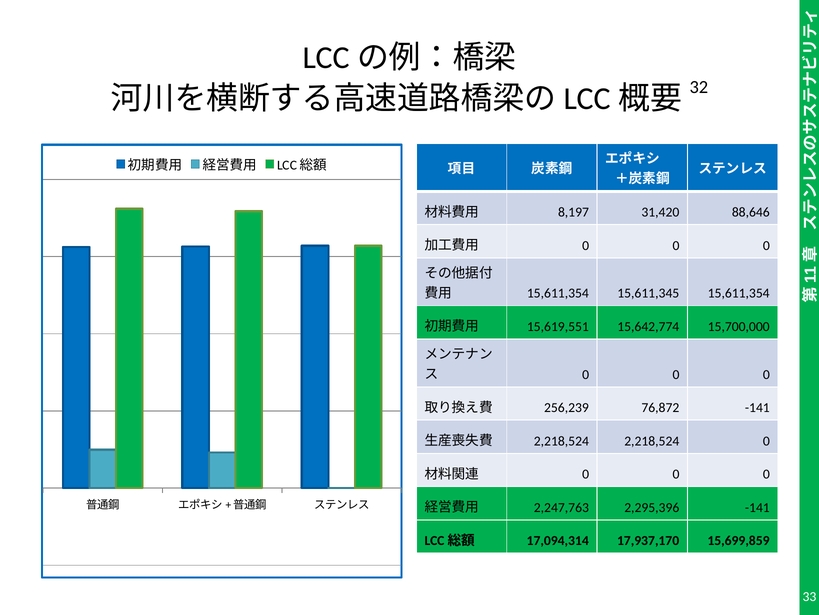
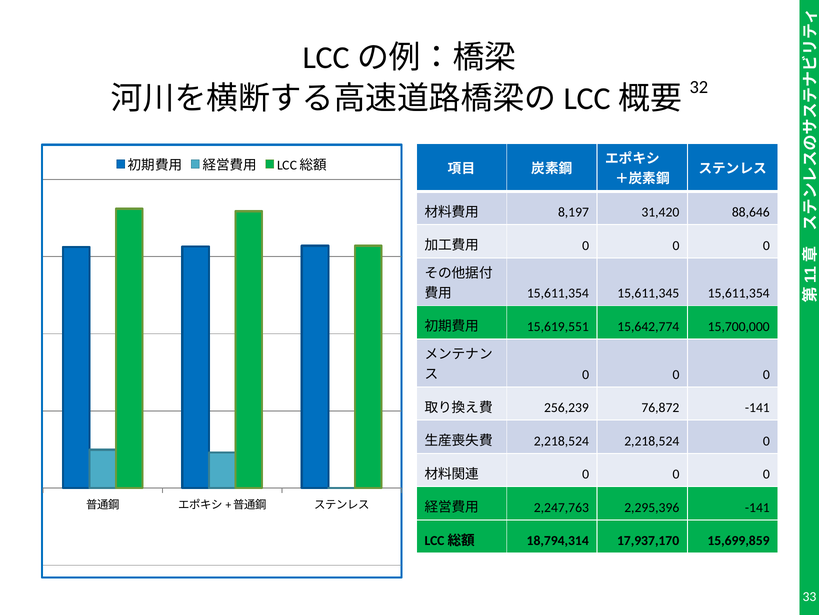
17,094,314: 17,094,314 -> 18,794,314
